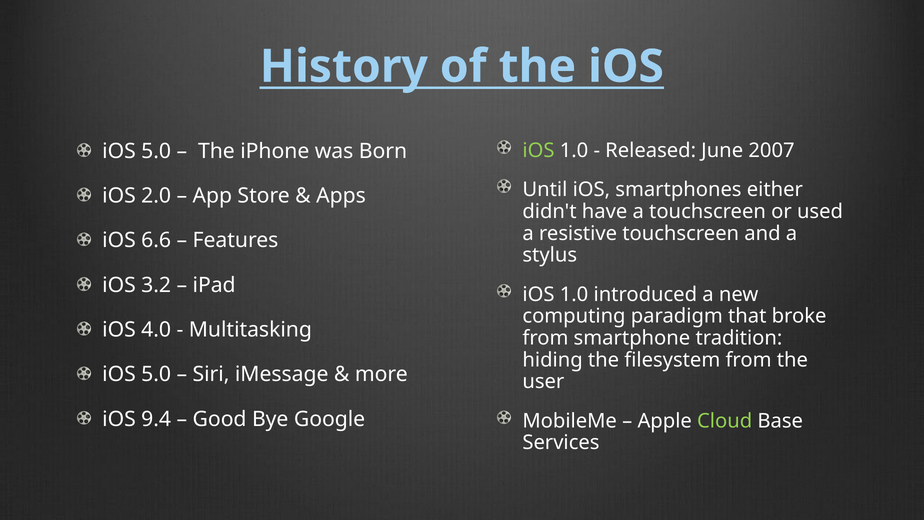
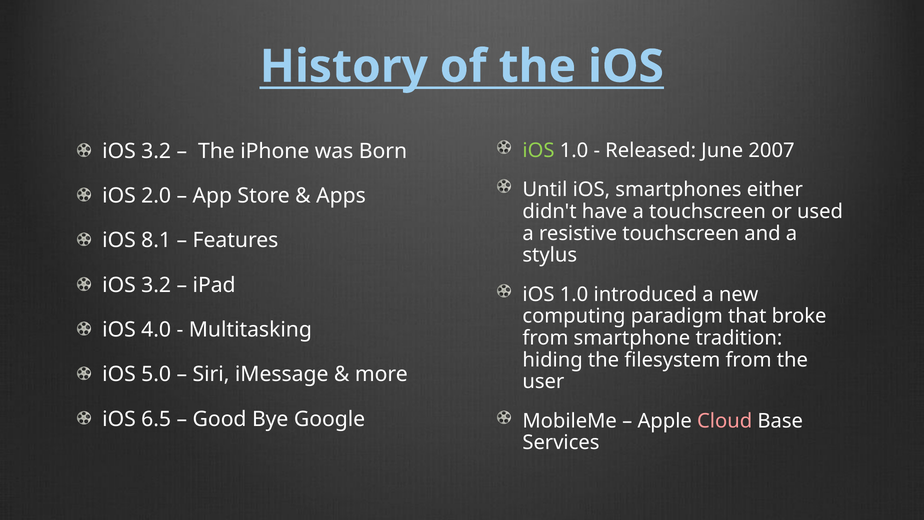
5.0 at (156, 151): 5.0 -> 3.2
6.6: 6.6 -> 8.1
9.4: 9.4 -> 6.5
Cloud colour: light green -> pink
